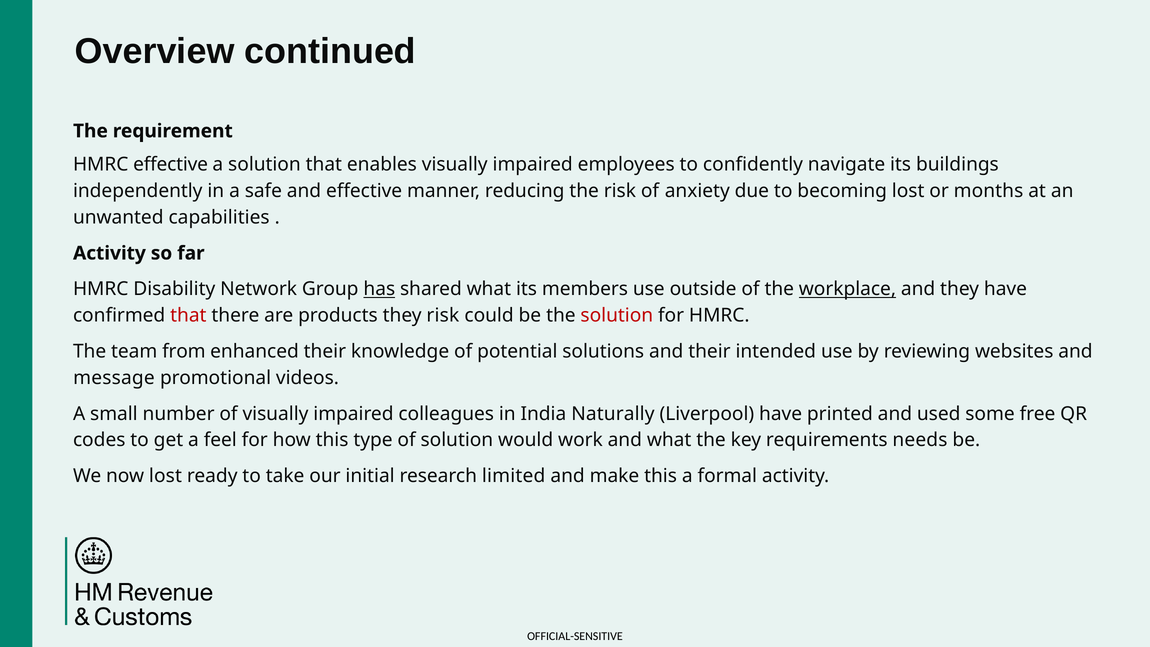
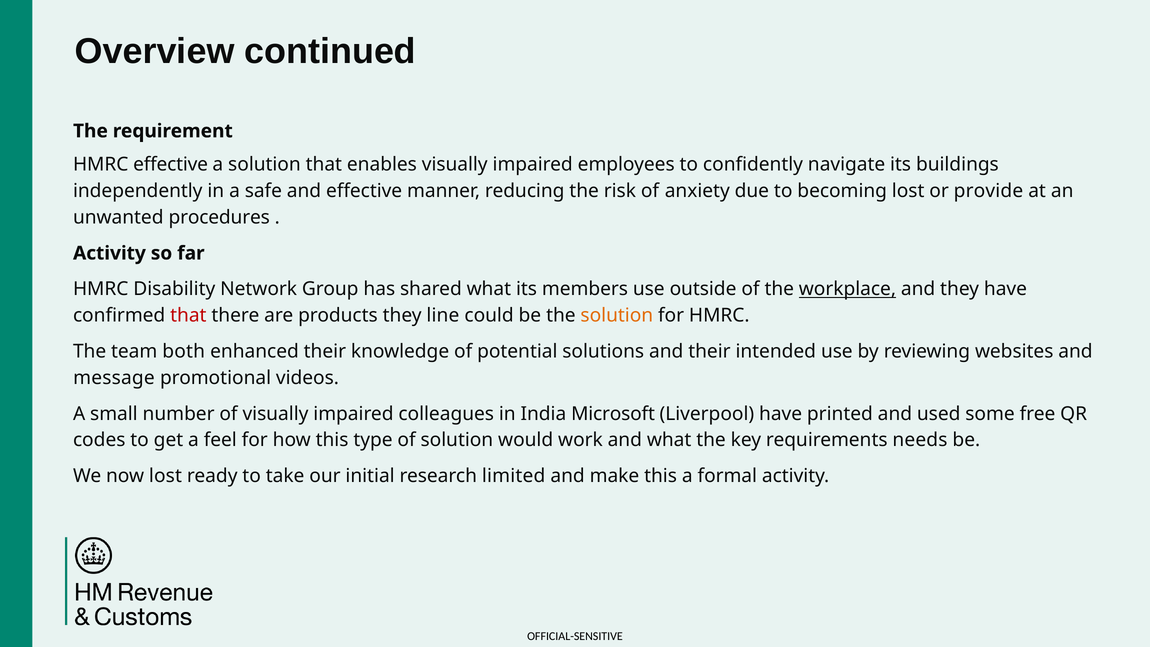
months: months -> provide
capabilities: capabilities -> procedures
has underline: present -> none
they risk: risk -> line
solution at (617, 315) colour: red -> orange
from: from -> both
Naturally: Naturally -> Microsoft
